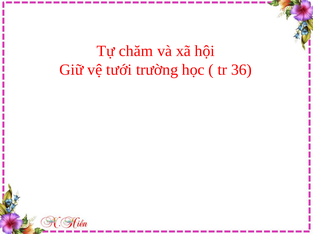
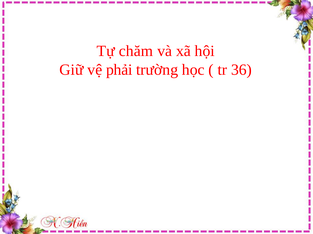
tưới: tưới -> phải
